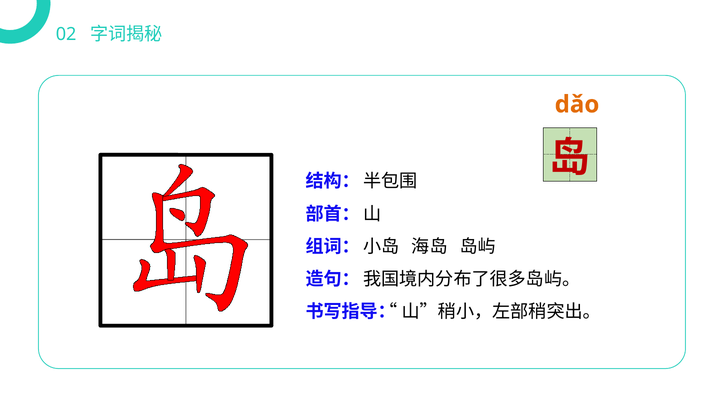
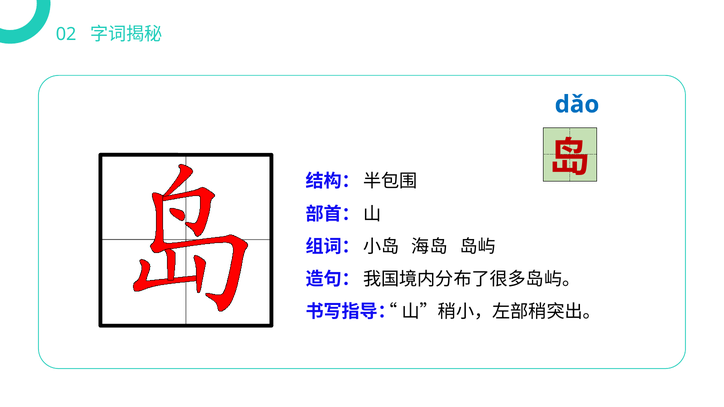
dǎo colour: orange -> blue
